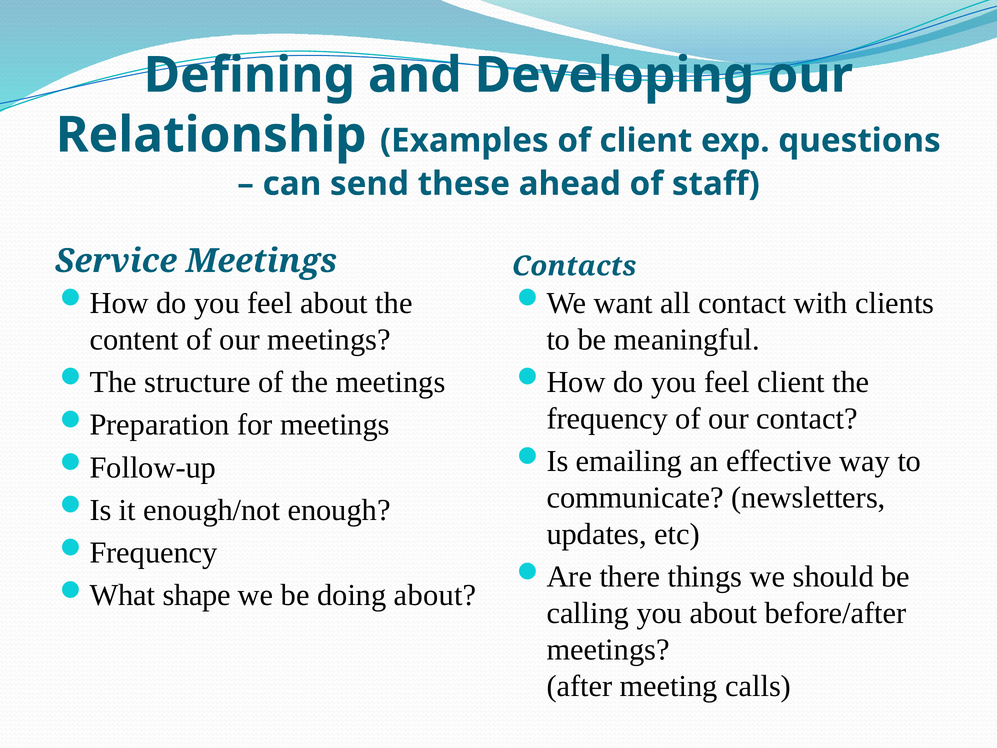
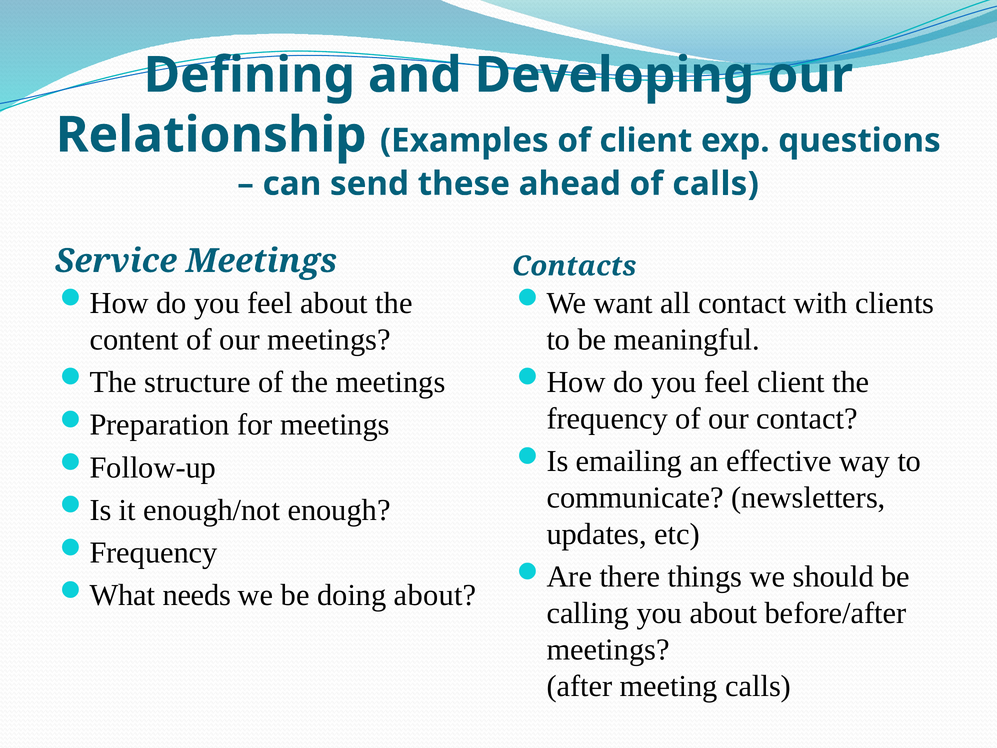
of staff: staff -> calls
shape: shape -> needs
